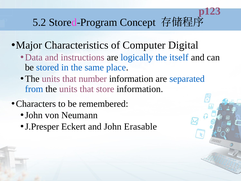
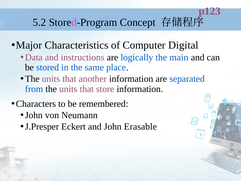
itself: itself -> main
number: number -> another
